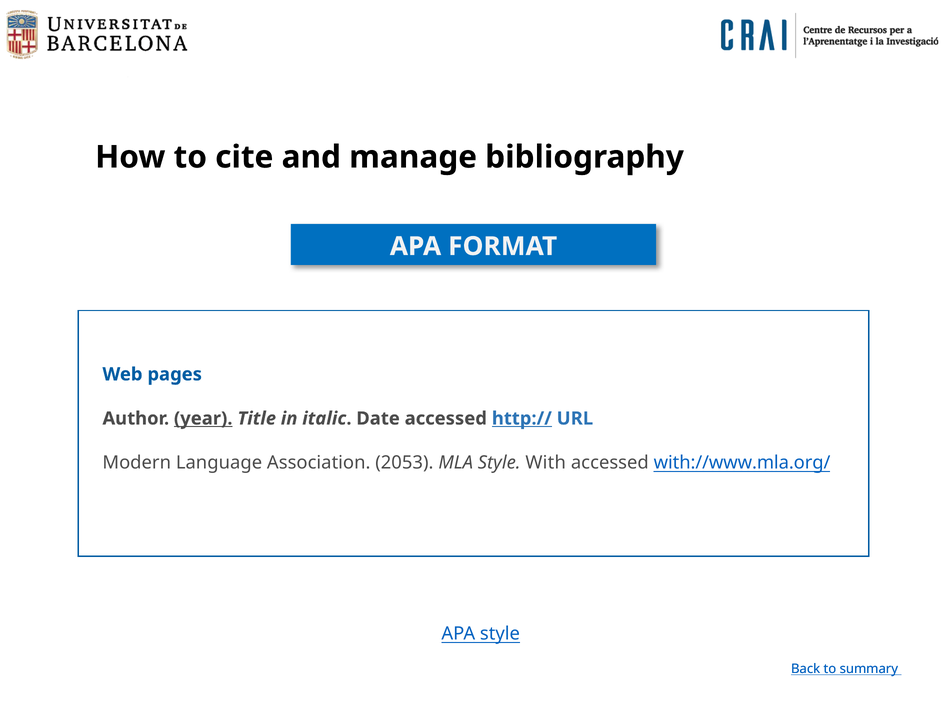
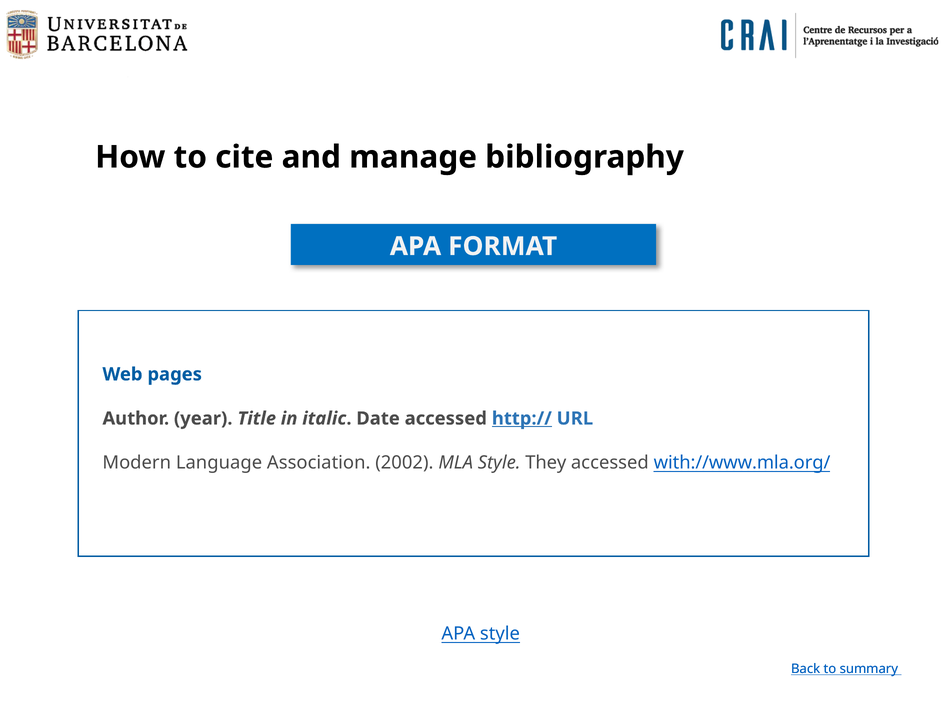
year underline: present -> none
2053: 2053 -> 2002
With: With -> They
